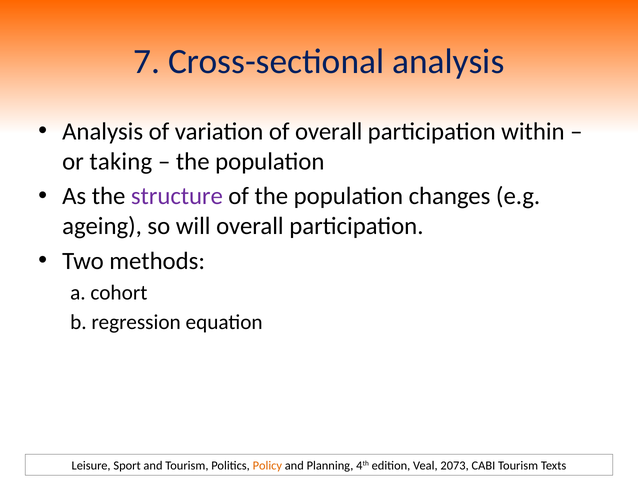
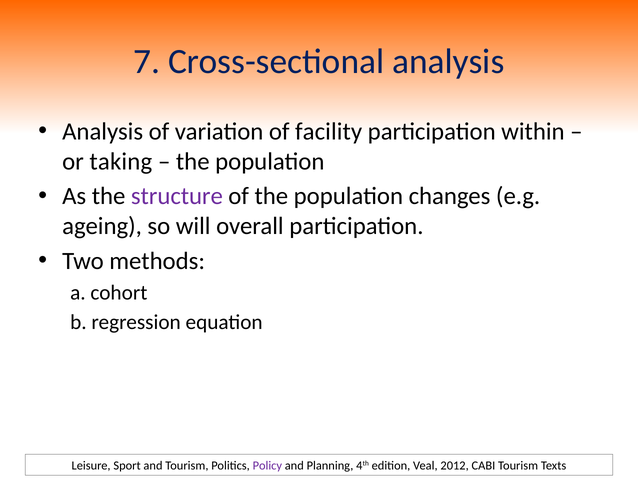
of overall: overall -> facility
Policy colour: orange -> purple
2073: 2073 -> 2012
